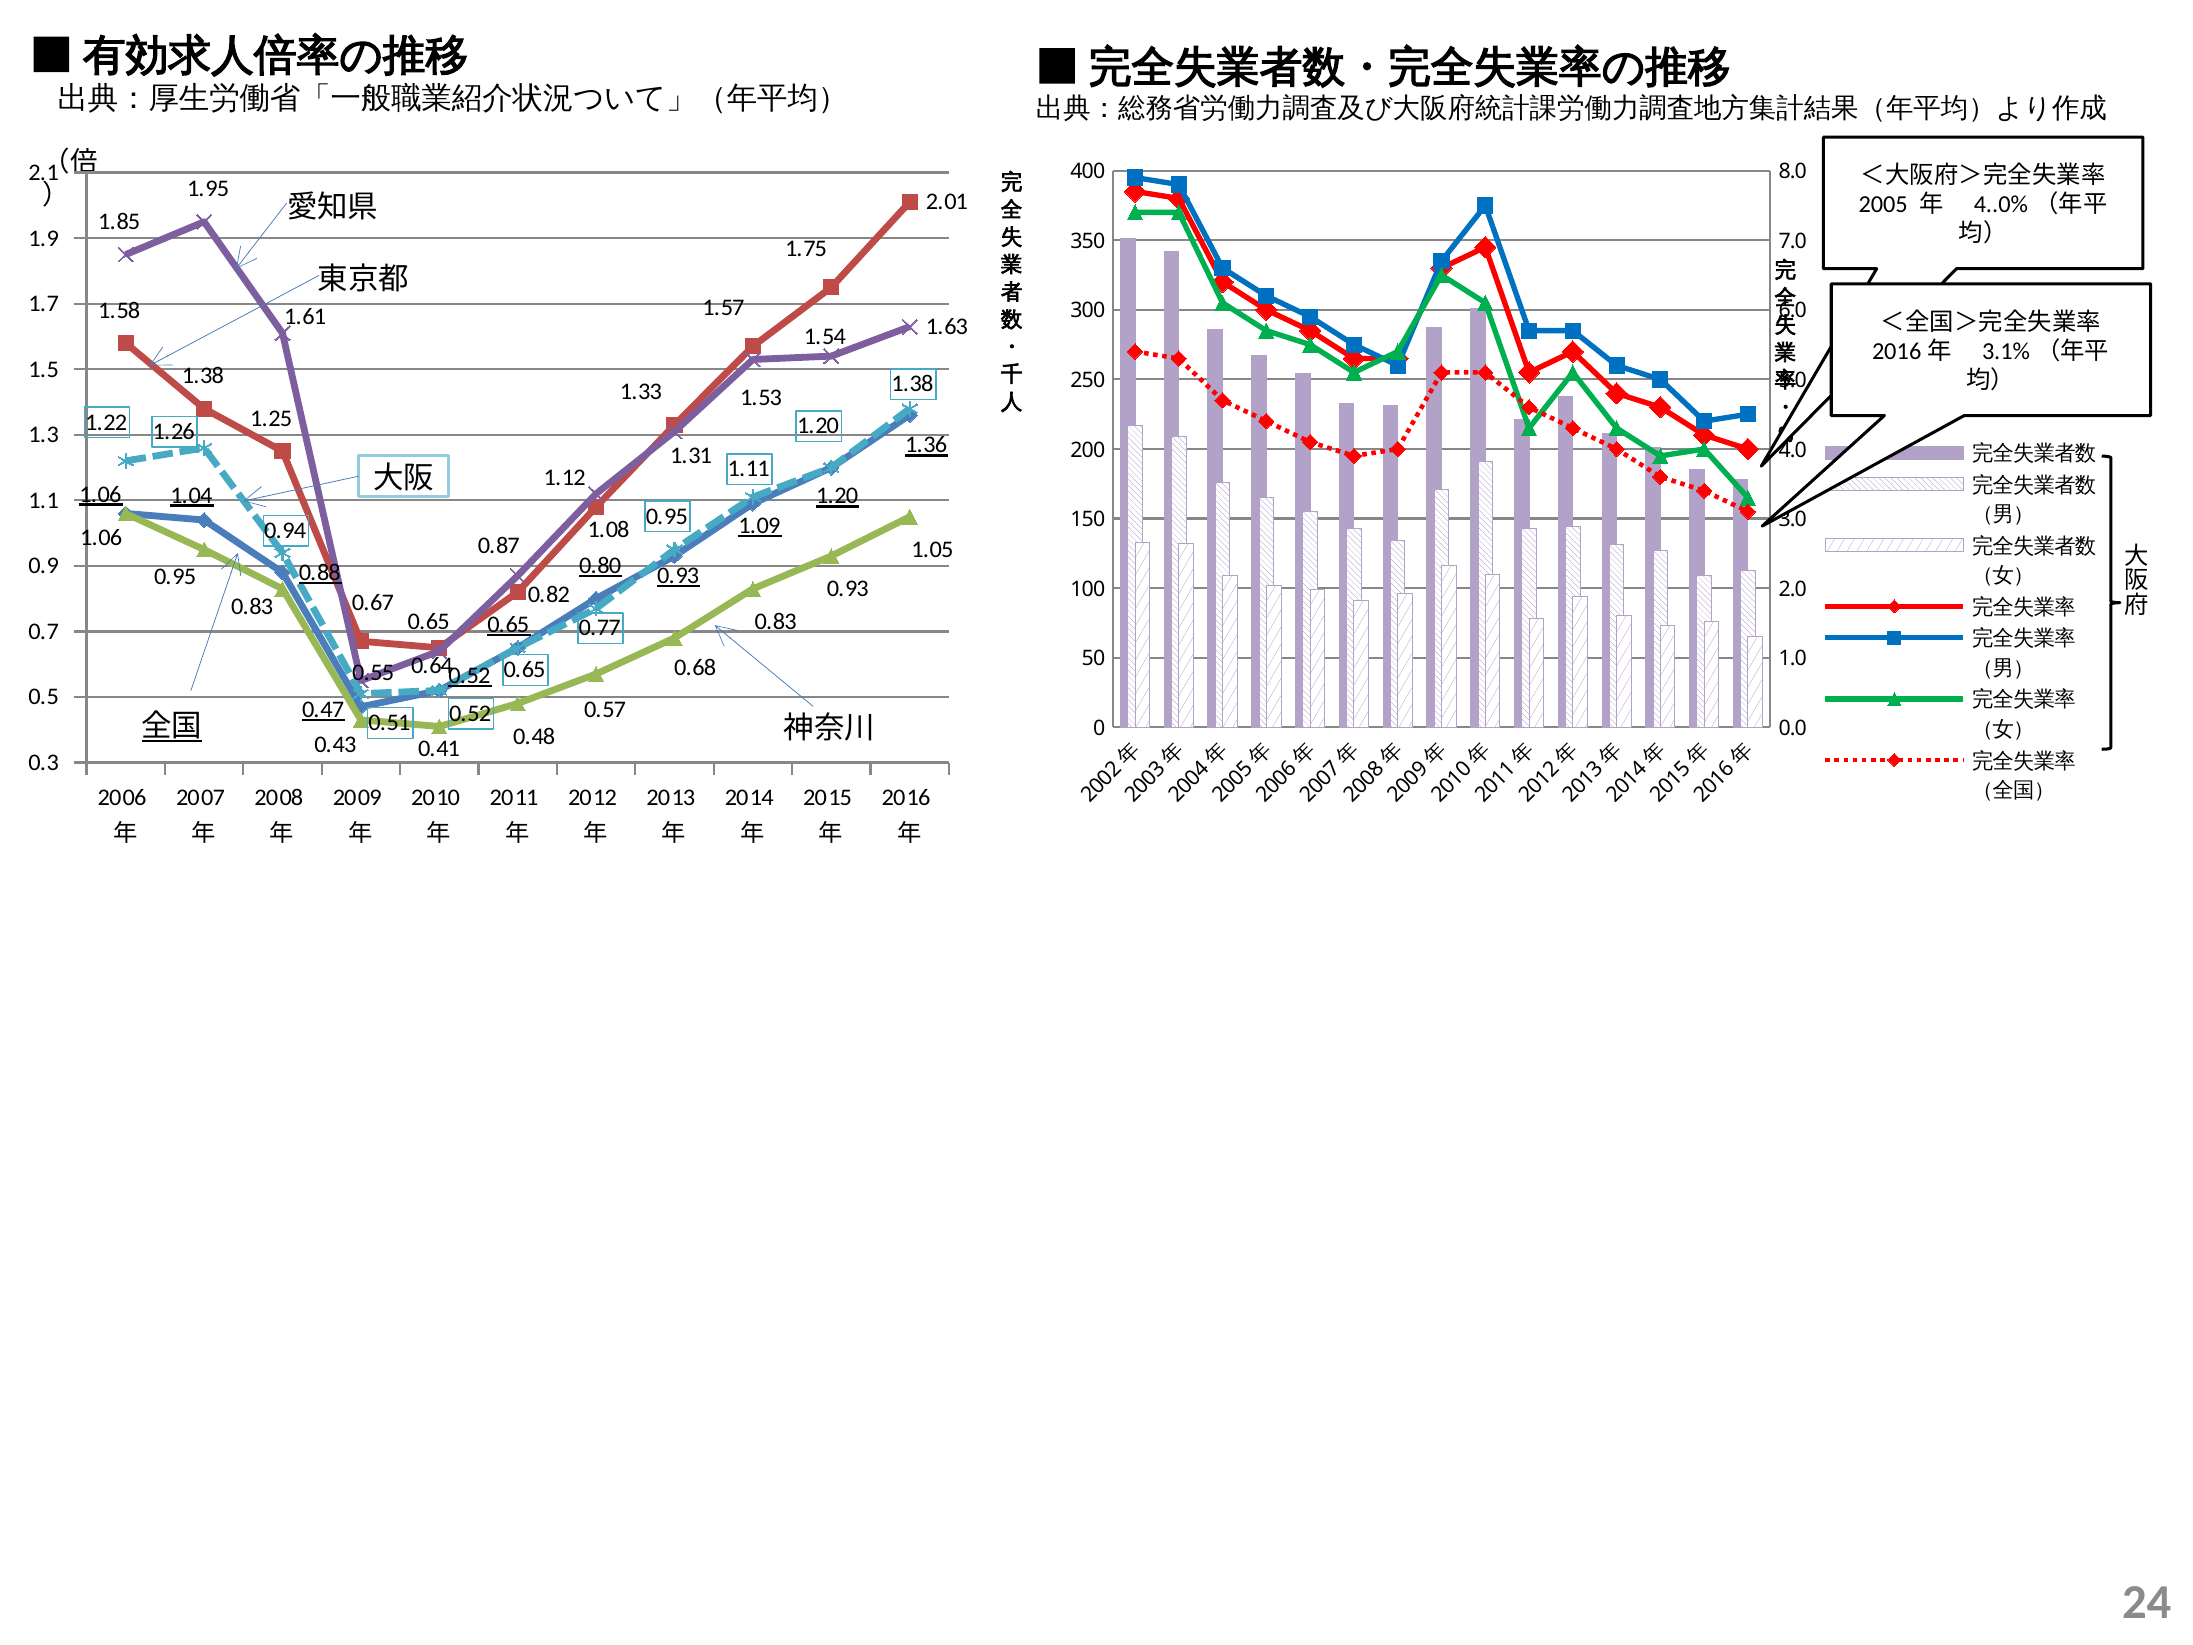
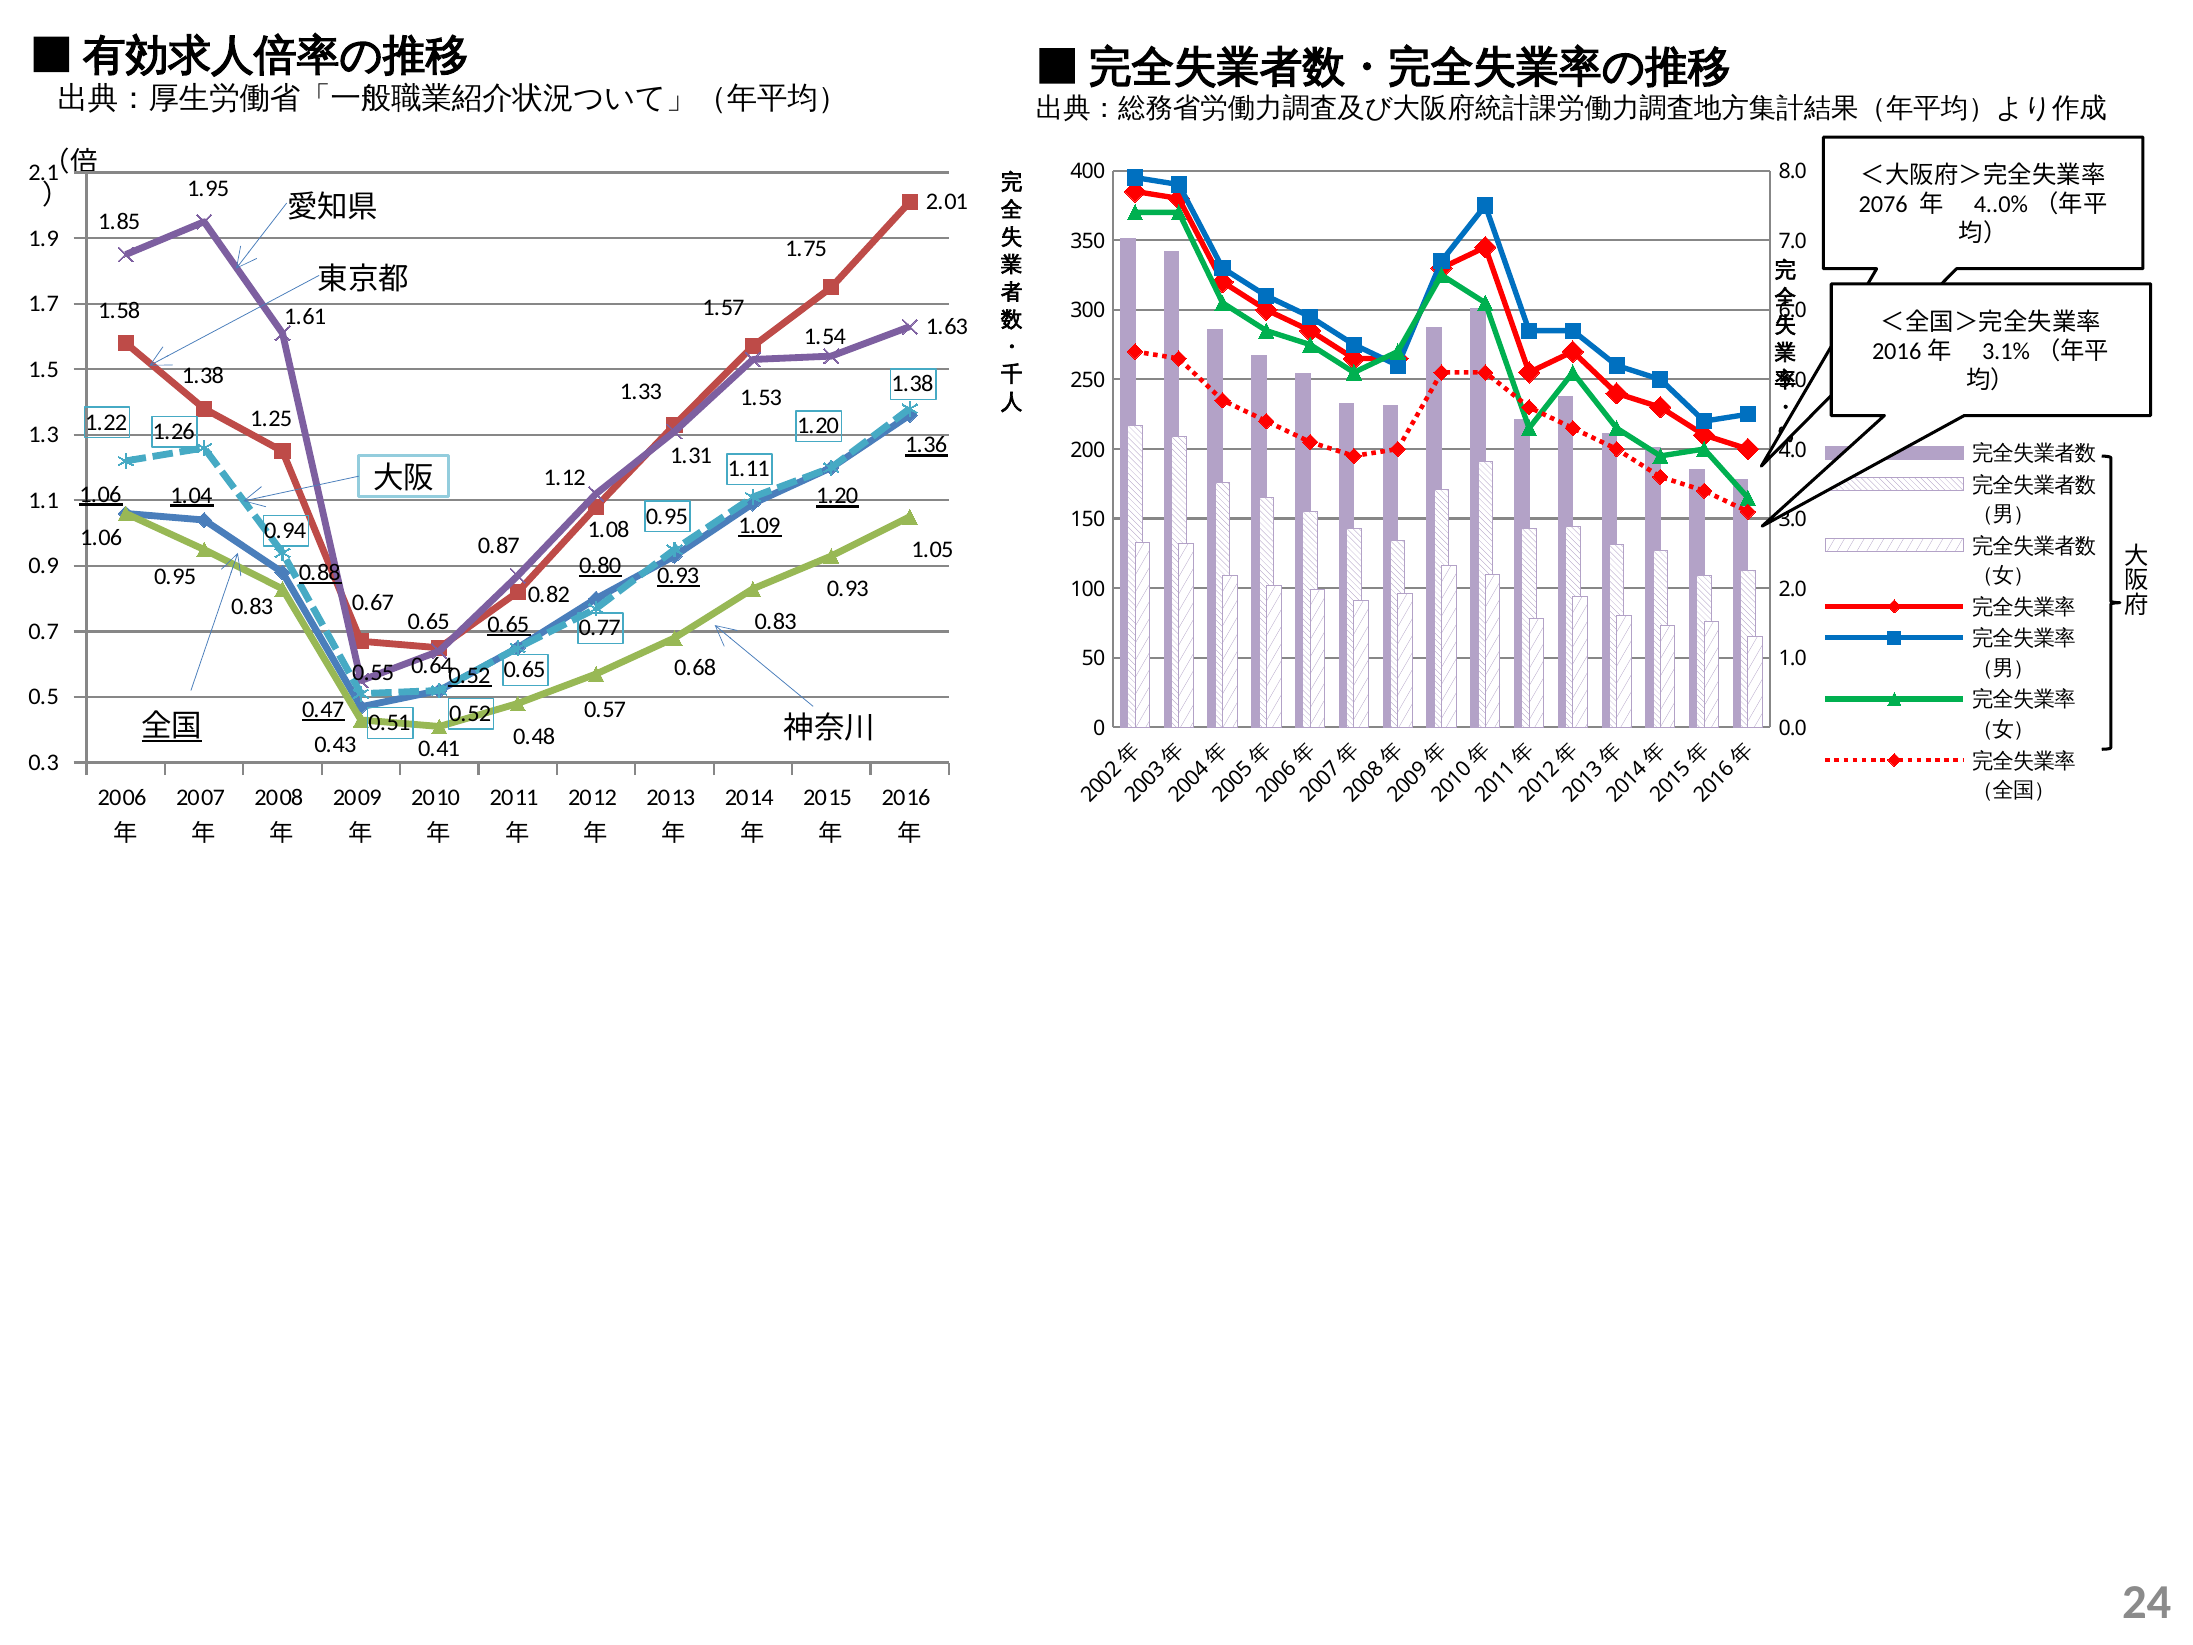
2005: 2005 -> 2076
